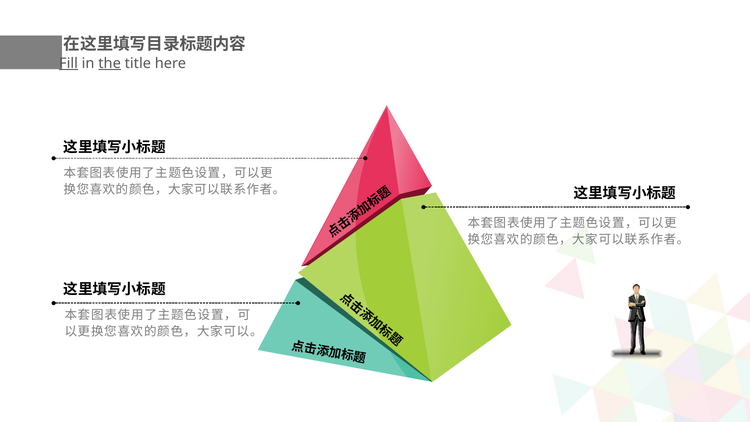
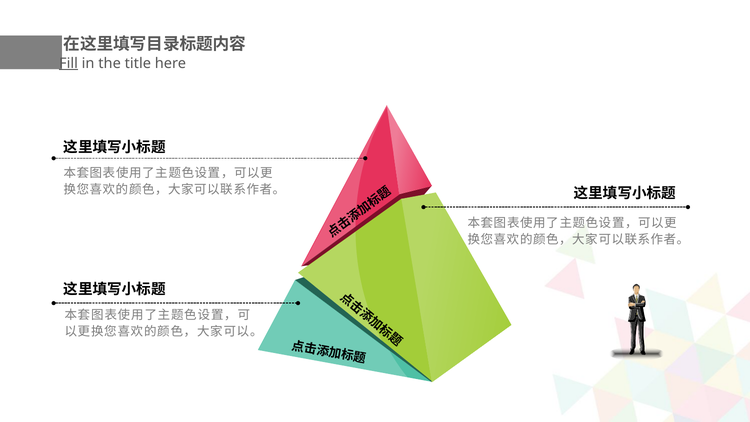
the underline: present -> none
